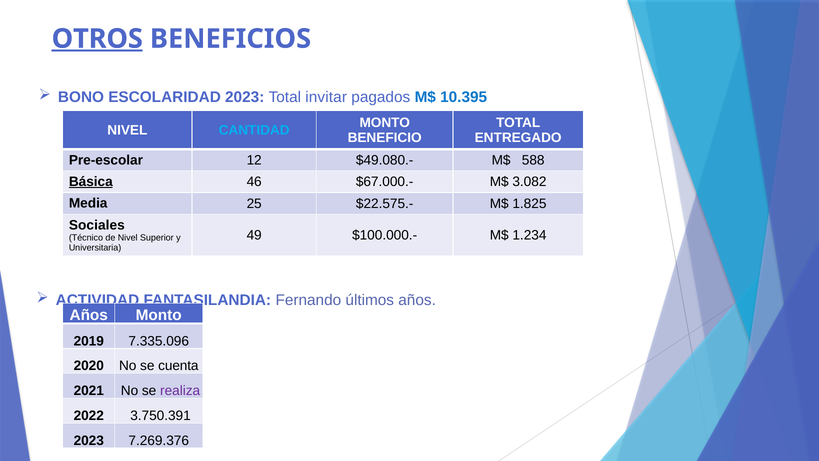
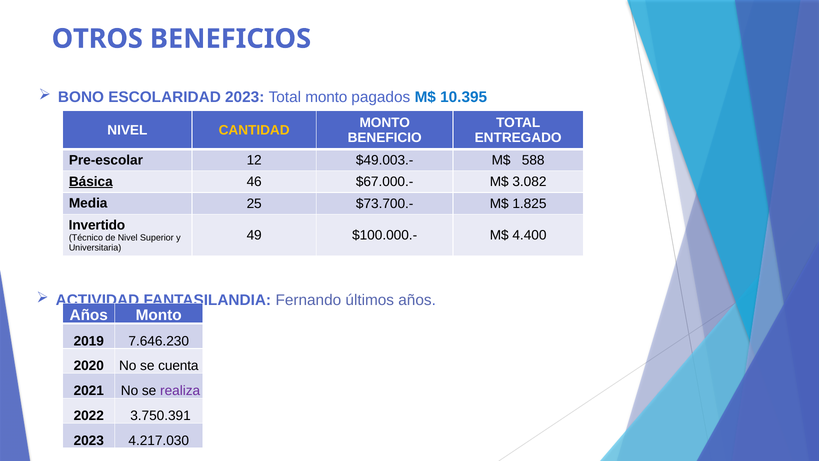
OTROS underline: present -> none
Total invitar: invitar -> monto
CANTIDAD colour: light blue -> yellow
$49.080.-: $49.080.- -> $49.003.-
$22.575.-: $22.575.- -> $73.700.-
Sociales: Sociales -> Invertido
1.234: 1.234 -> 4.400
7.335.096: 7.335.096 -> 7.646.230
7.269.376: 7.269.376 -> 4.217.030
